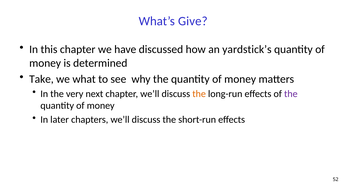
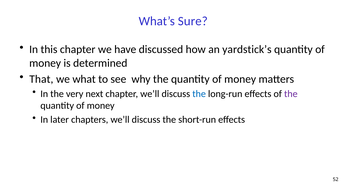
Give: Give -> Sure
Take: Take -> That
the at (199, 94) colour: orange -> blue
